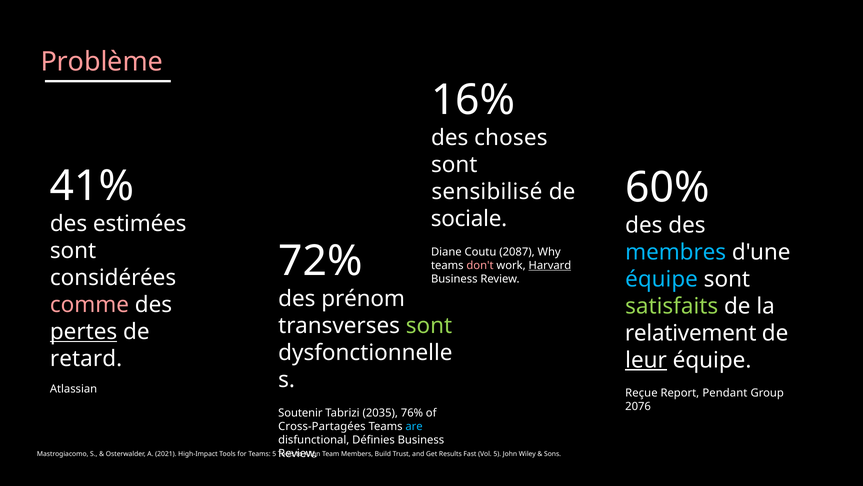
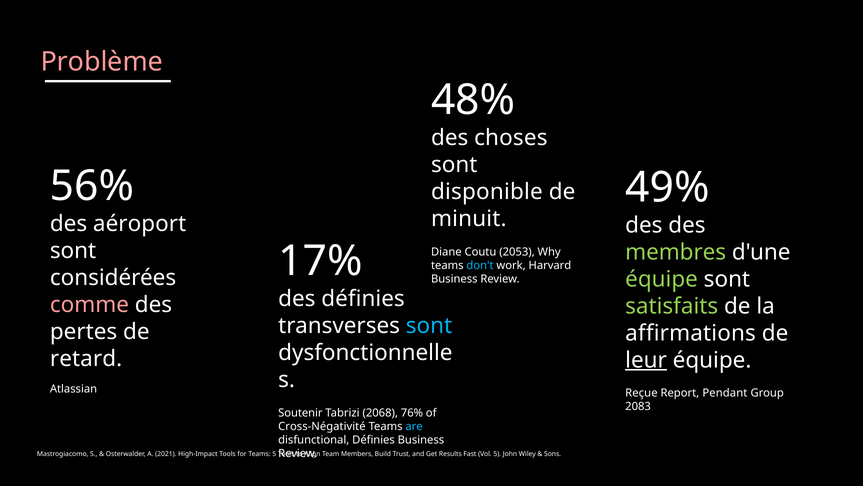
16%: 16% -> 48%
41%: 41% -> 56%
60%: 60% -> 49%
sensibilisé: sensibilisé -> disponible
sociale: sociale -> minuit
estimées: estimées -> aéroport
membres colour: light blue -> light green
2087: 2087 -> 2053
72%: 72% -> 17%
don't colour: pink -> light blue
Harvard underline: present -> none
équipe at (662, 279) colour: light blue -> light green
des prénom: prénom -> définies
sont at (429, 326) colour: light green -> light blue
pertes underline: present -> none
relativement: relativement -> affirmations
2076: 2076 -> 2083
2035: 2035 -> 2068
Cross-Partagées: Cross-Partagées -> Cross-Négativité
